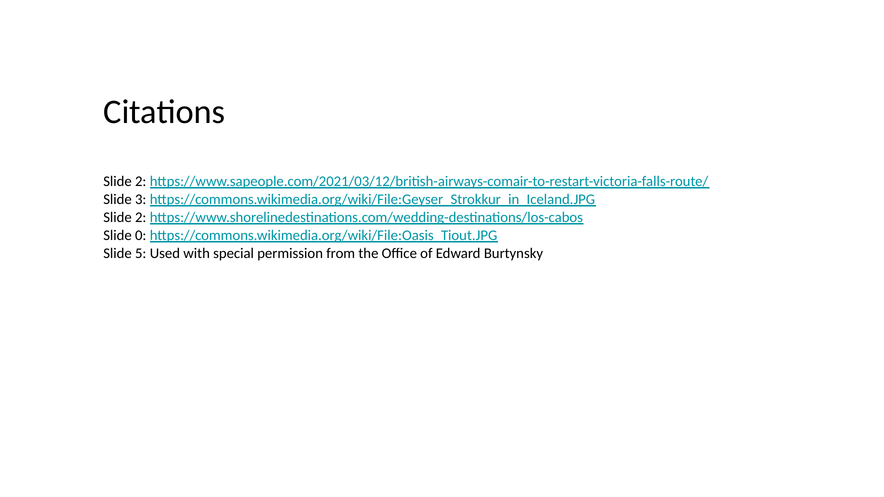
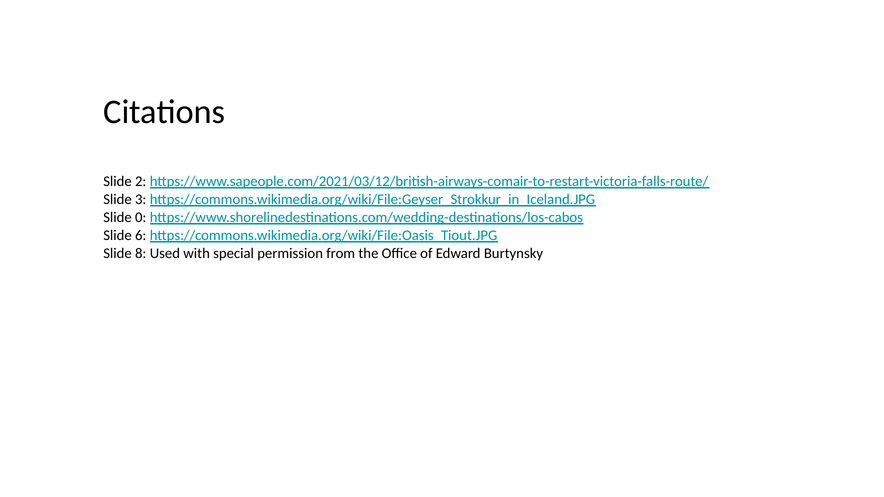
2 at (141, 217): 2 -> 0
0: 0 -> 6
5: 5 -> 8
